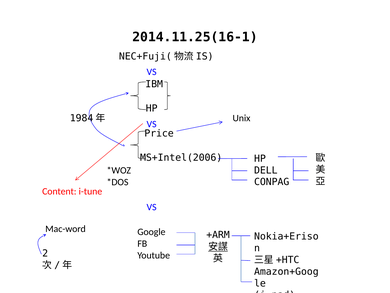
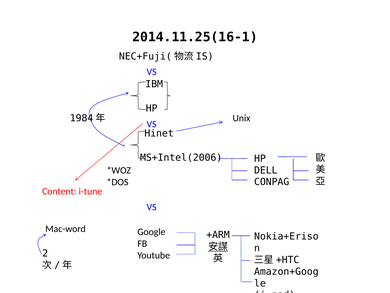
Price: Price -> Hinet
